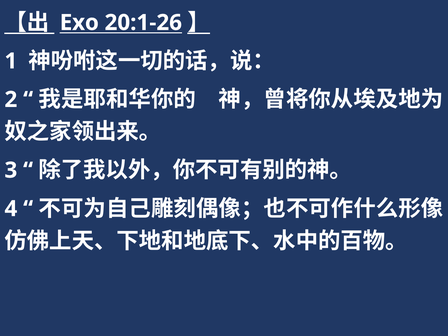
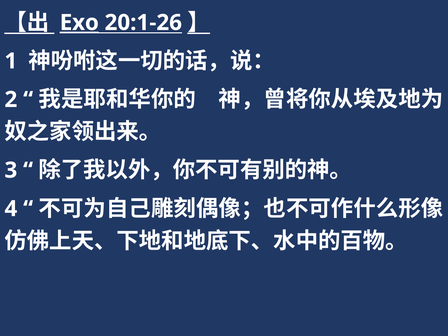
Exo underline: none -> present
